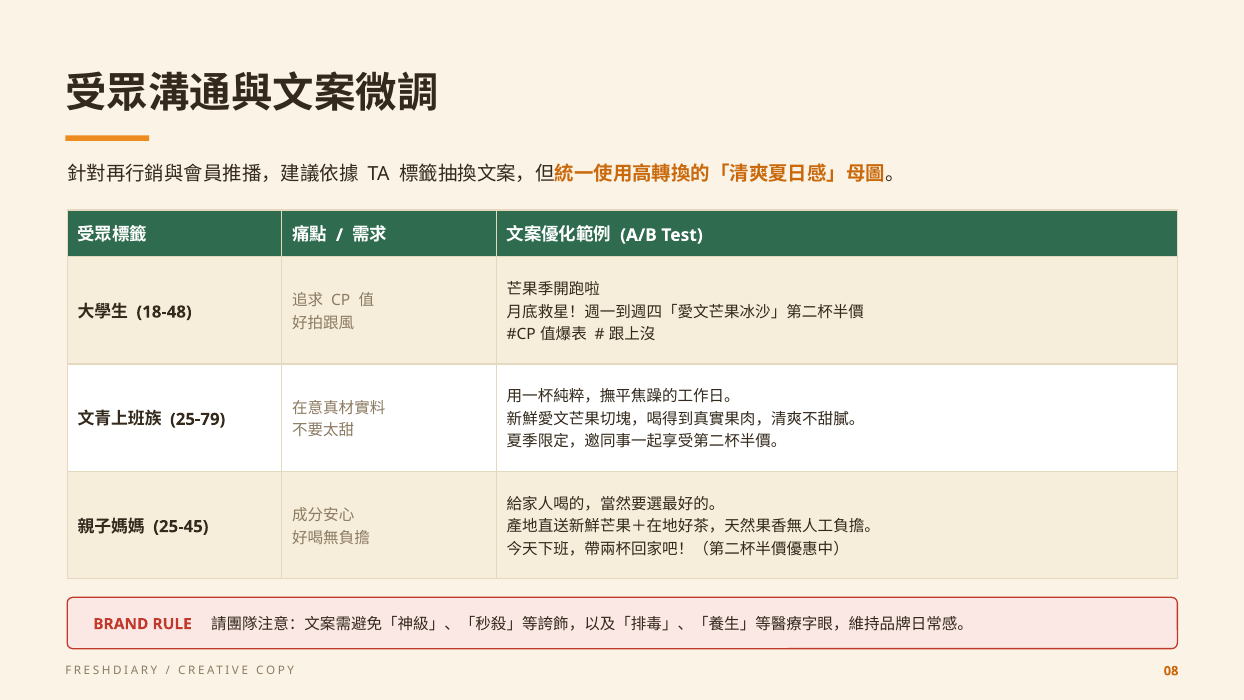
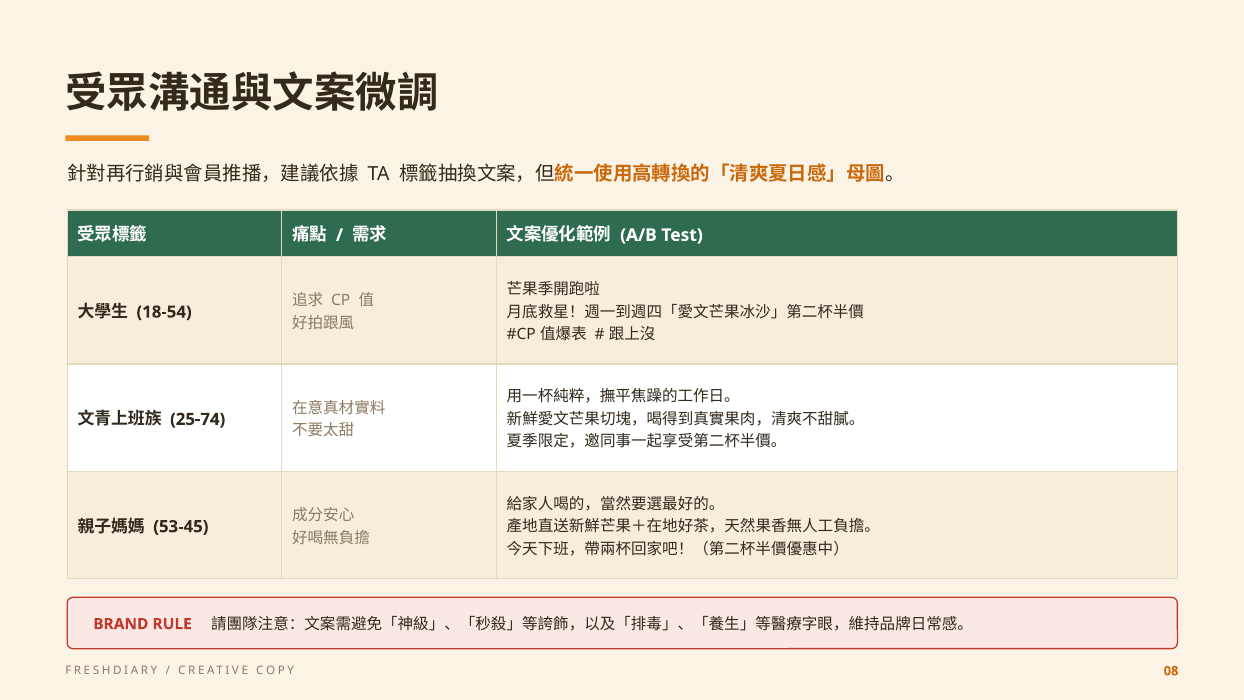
18-48: 18-48 -> 18-54
25-79: 25-79 -> 25-74
25-45: 25-45 -> 53-45
